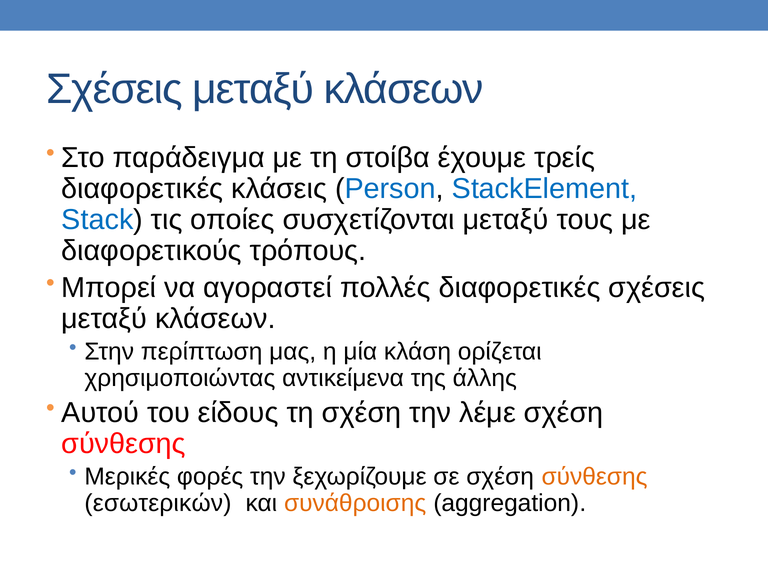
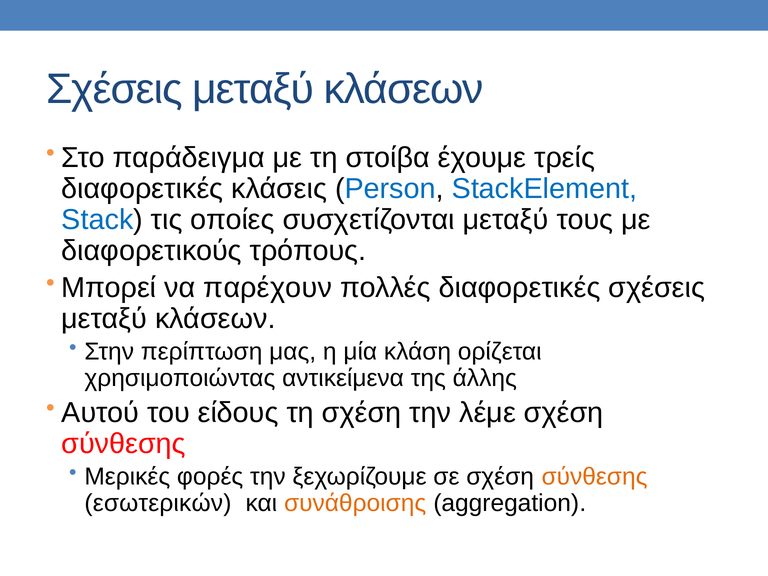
αγοραστεί: αγοραστεί -> παρέχουν
